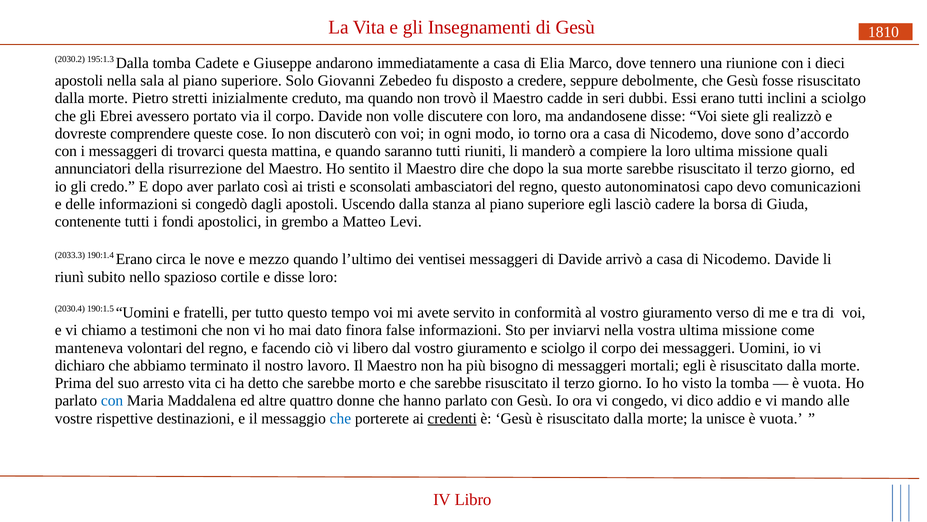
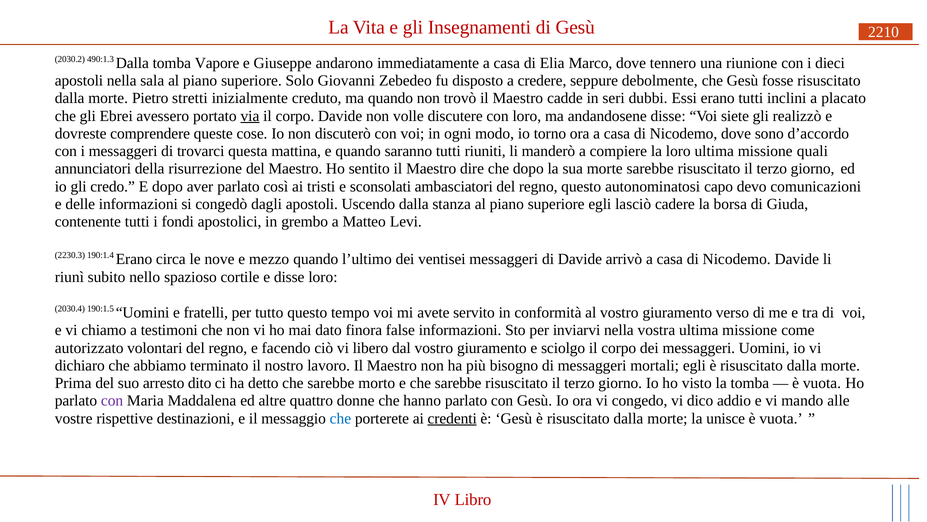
1810: 1810 -> 2210
195:1.3: 195:1.3 -> 490:1.3
Cadete: Cadete -> Vapore
a sciolgo: sciolgo -> placato
via underline: none -> present
2033.3: 2033.3 -> 2230.3
manteneva: manteneva -> autorizzato
arresto vita: vita -> dito
con at (112, 401) colour: blue -> purple
